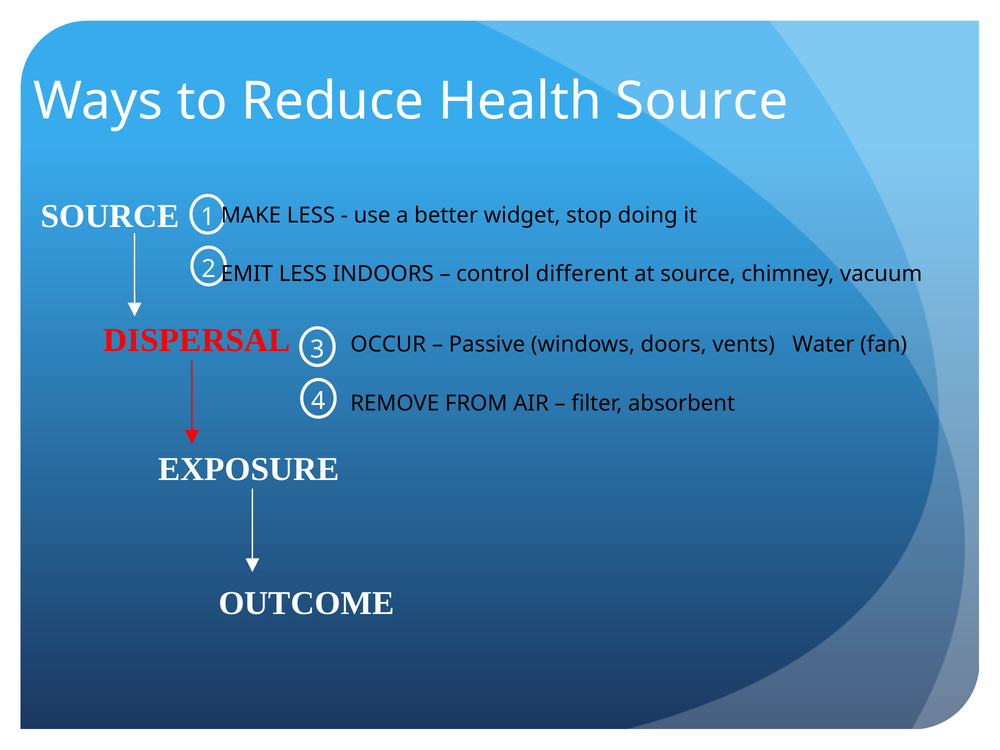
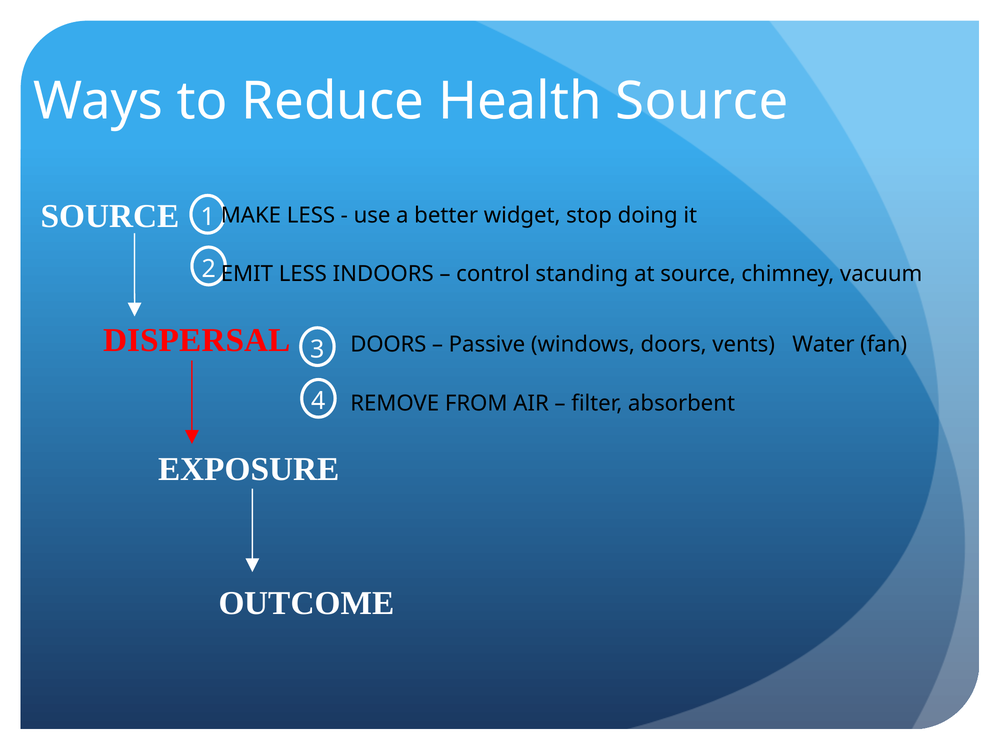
different: different -> standing
OCCUR at (388, 344): OCCUR -> DOORS
